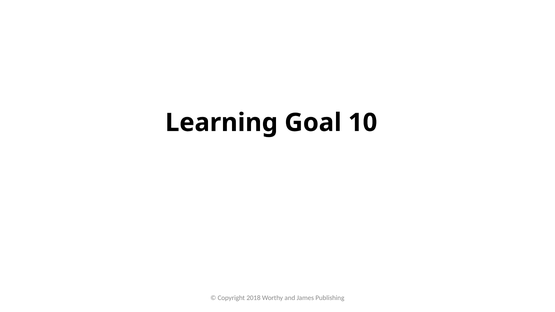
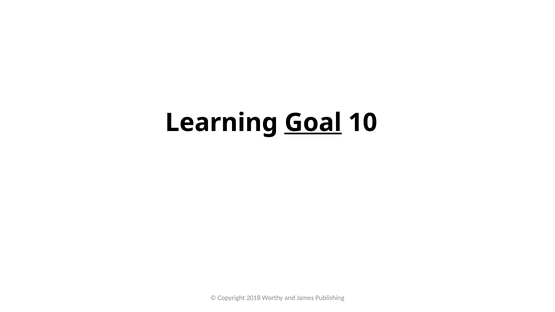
Goal underline: none -> present
